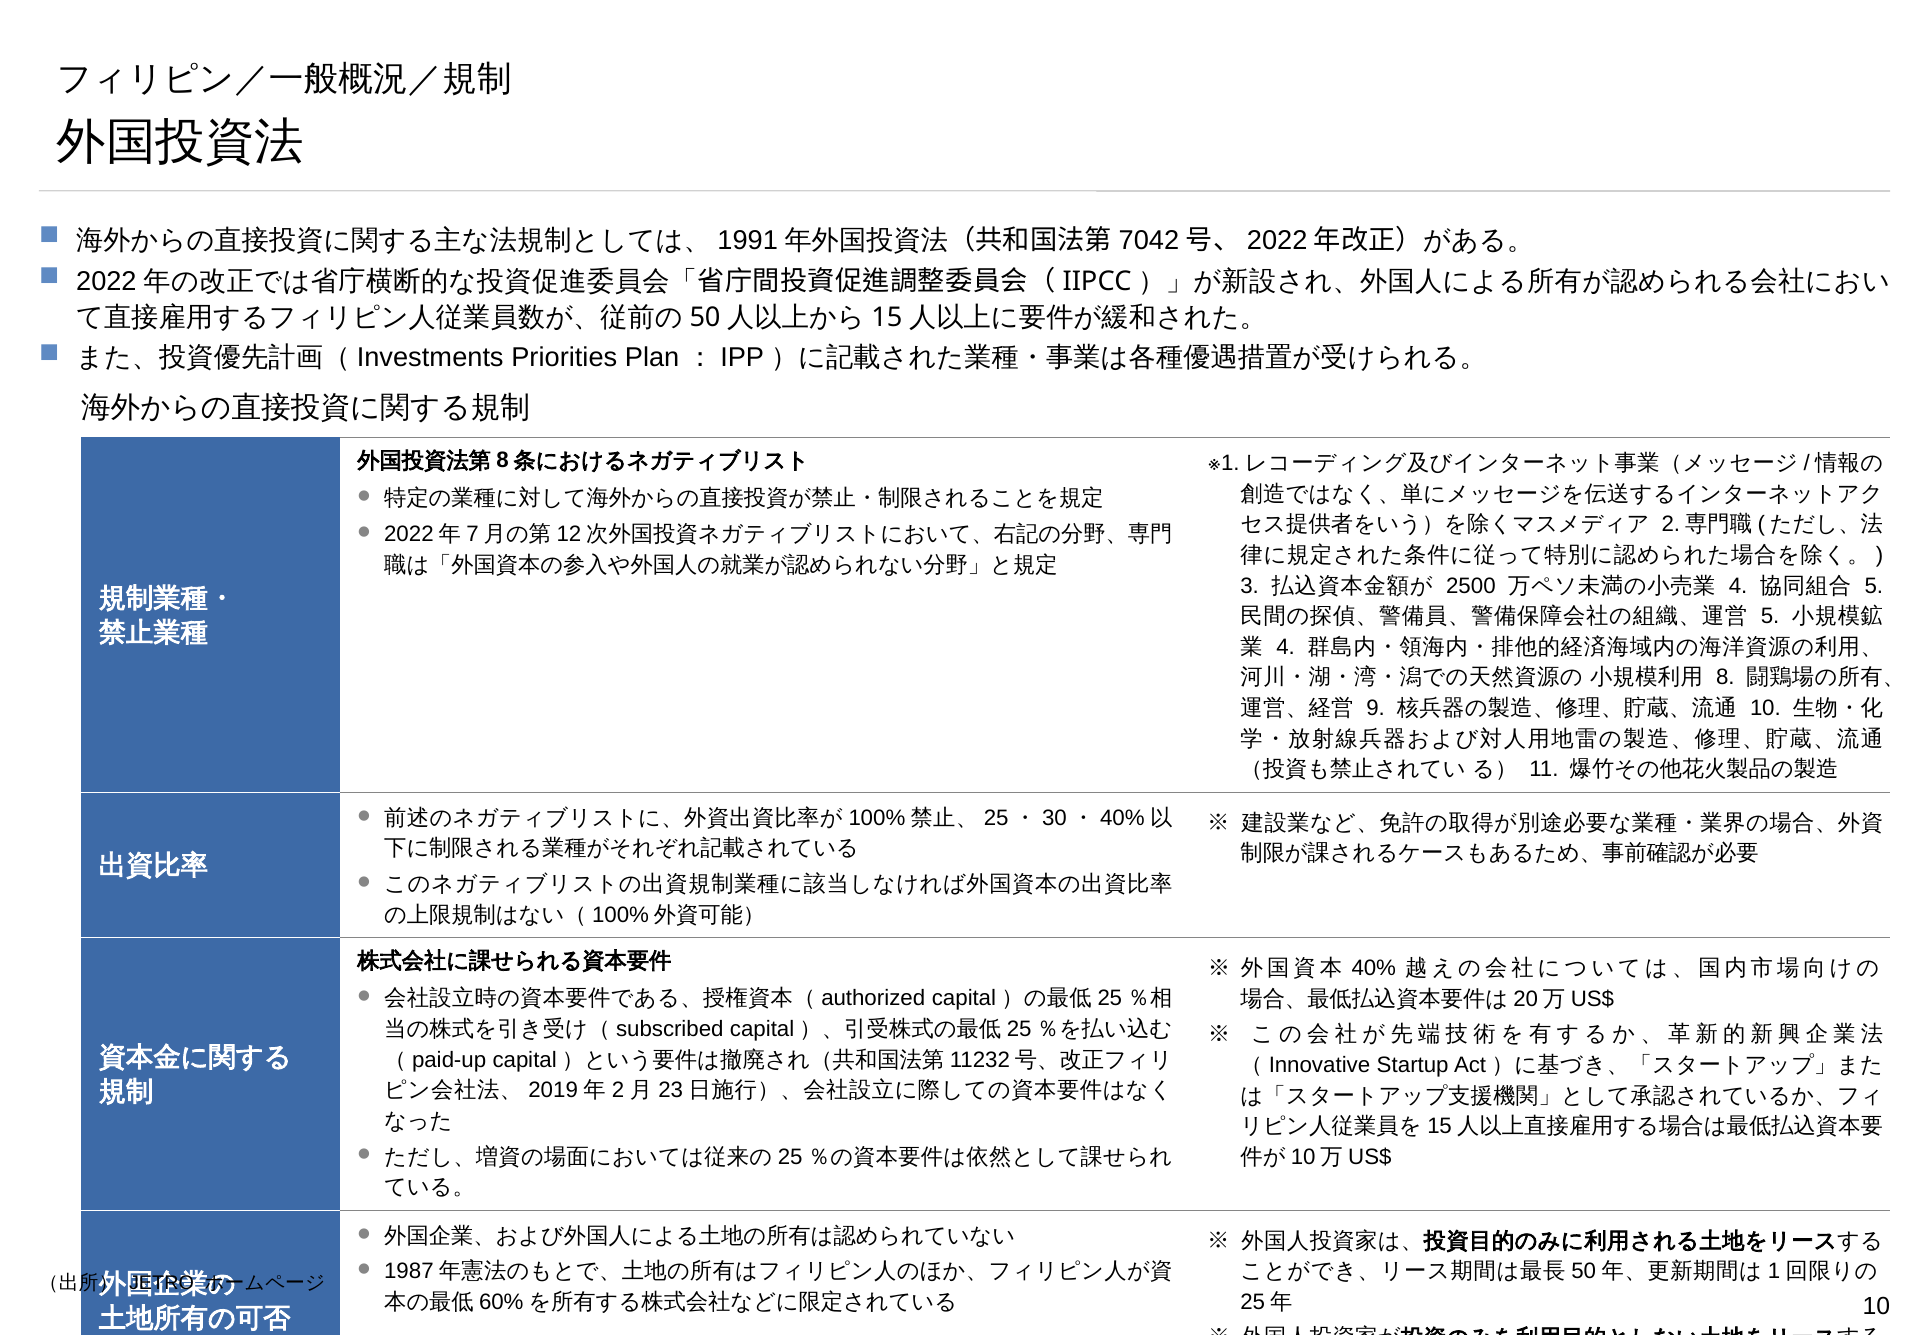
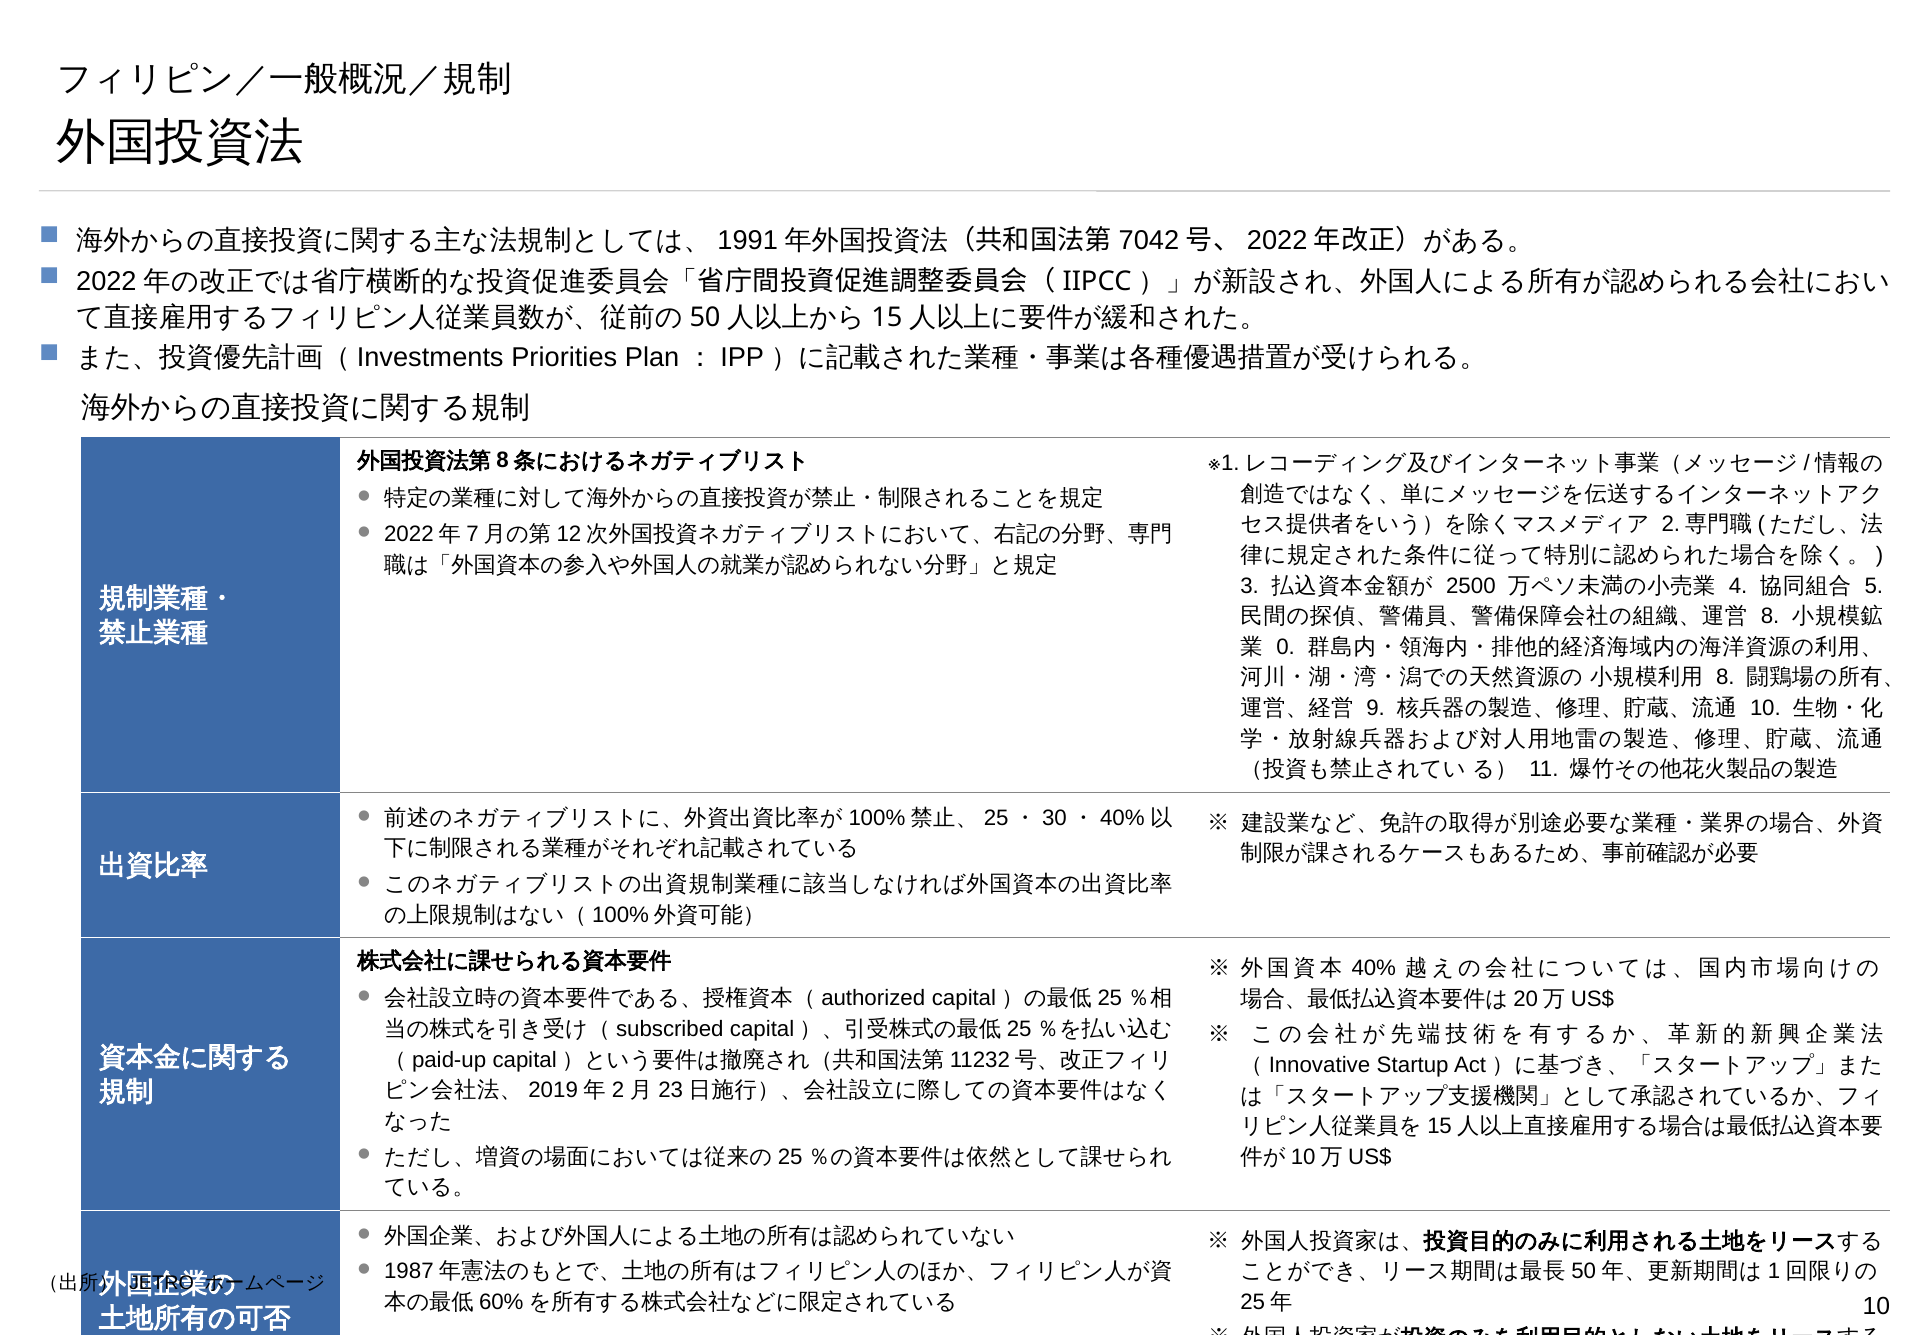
5 at (1770, 617): 5 -> 8
4 at (1286, 647): 4 -> 0
